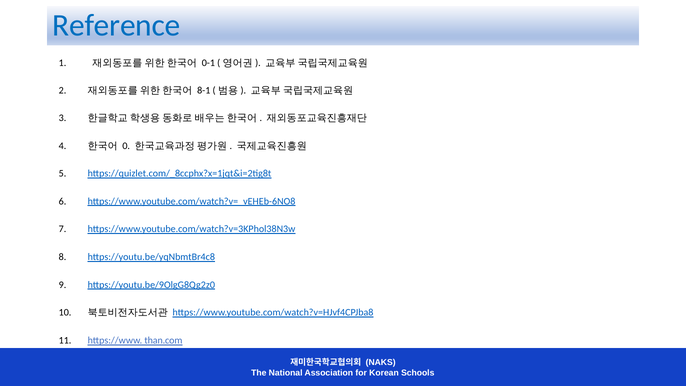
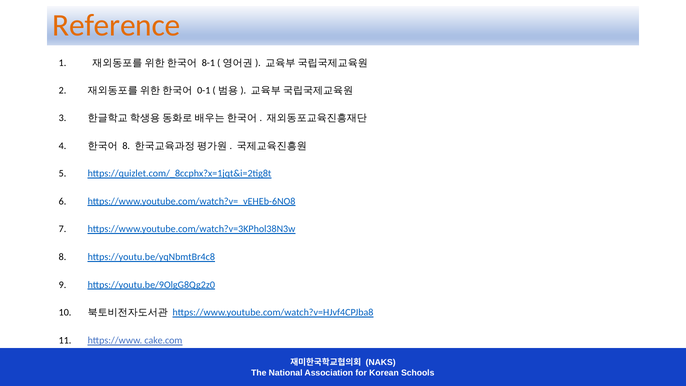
Reference colour: blue -> orange
0-1: 0-1 -> 8-1
8-1: 8-1 -> 0-1
0 at (126, 146): 0 -> 8
than.com: than.com -> cake.com
